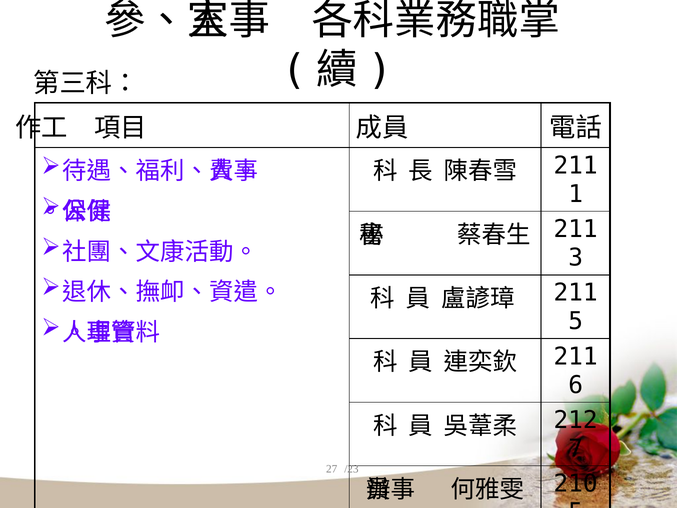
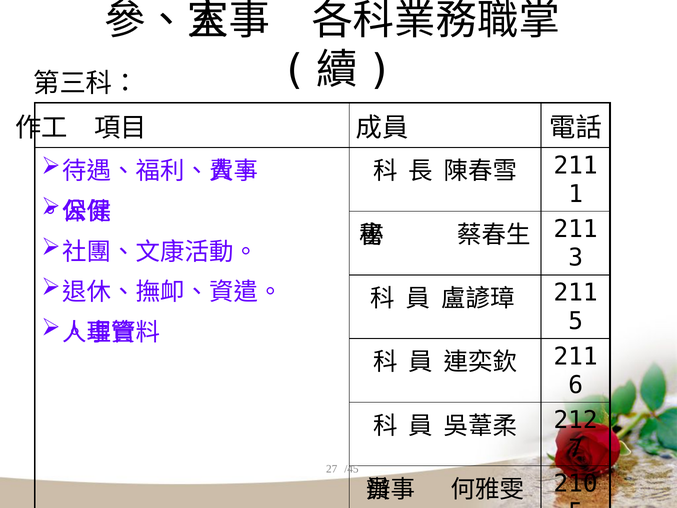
/23: /23 -> /45
